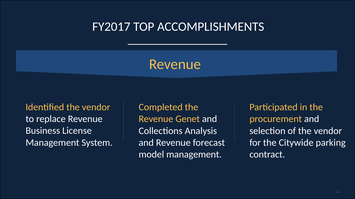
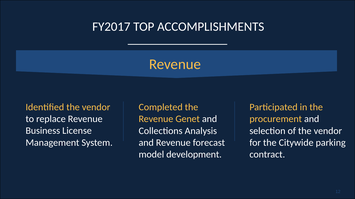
model management: management -> development
